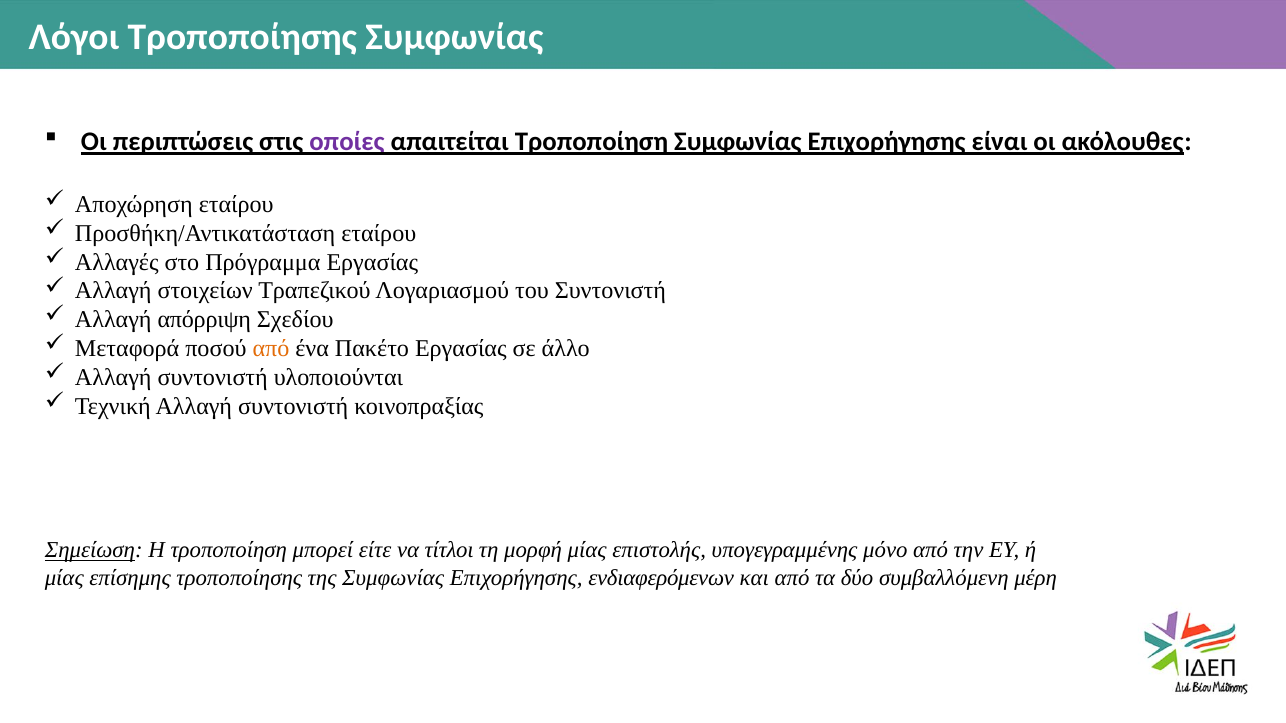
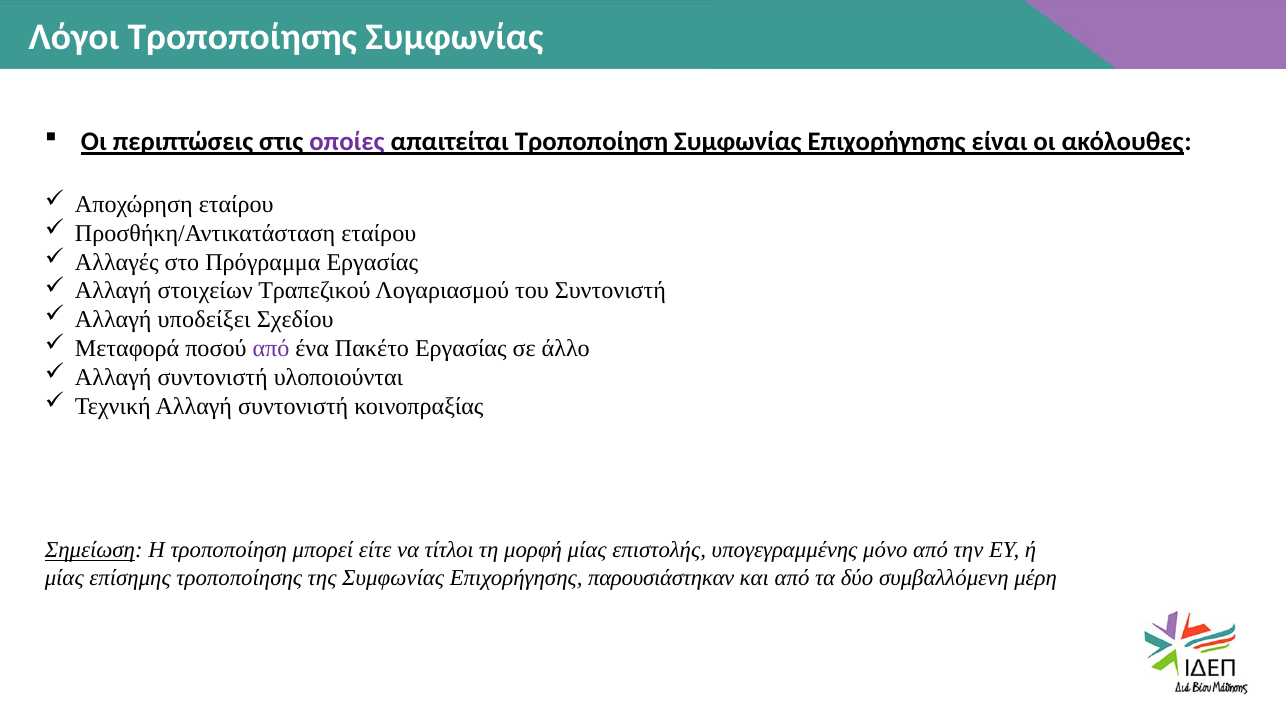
απόρριψη: απόρριψη -> υποδείξει
από at (271, 349) colour: orange -> purple
ενδιαφερόμενων: ενδιαφερόμενων -> παρουσιάστηκαν
